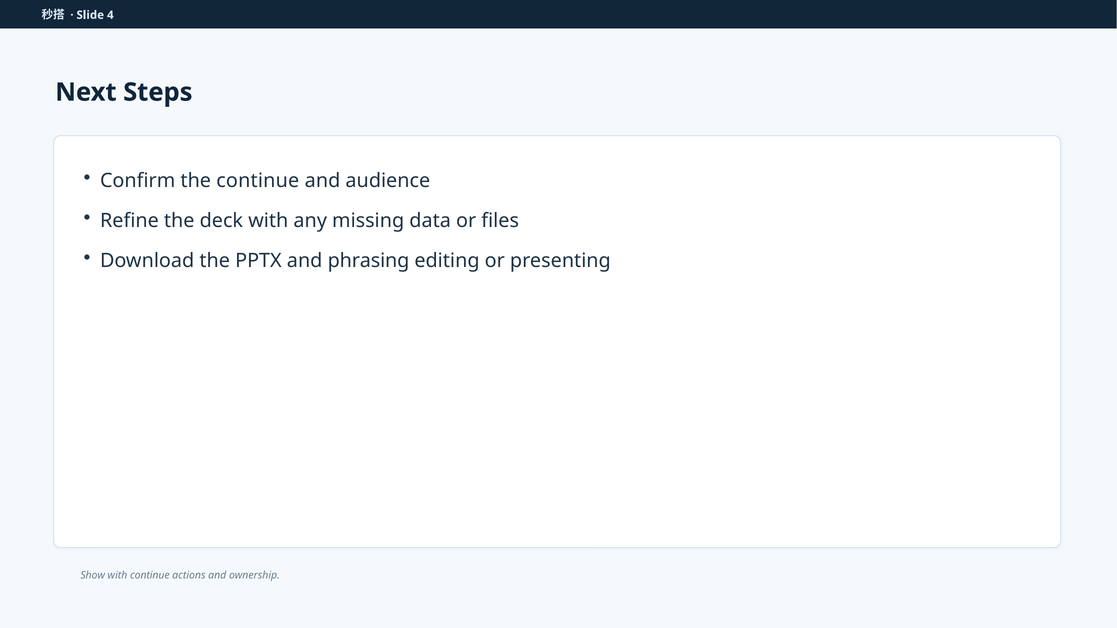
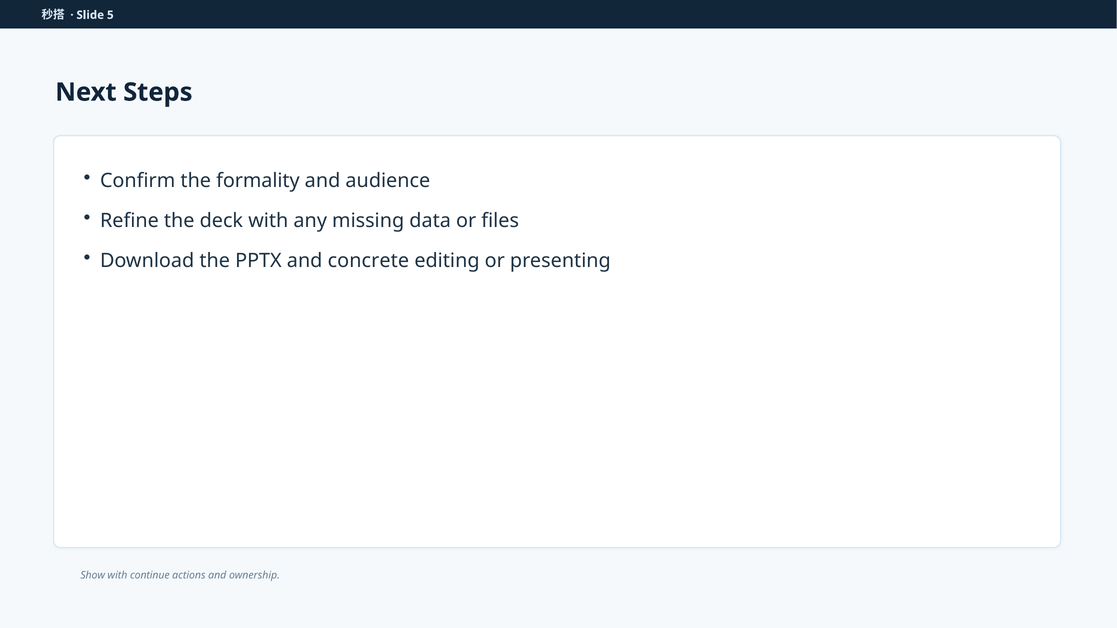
4: 4 -> 5
the continue: continue -> formality
phrasing: phrasing -> concrete
